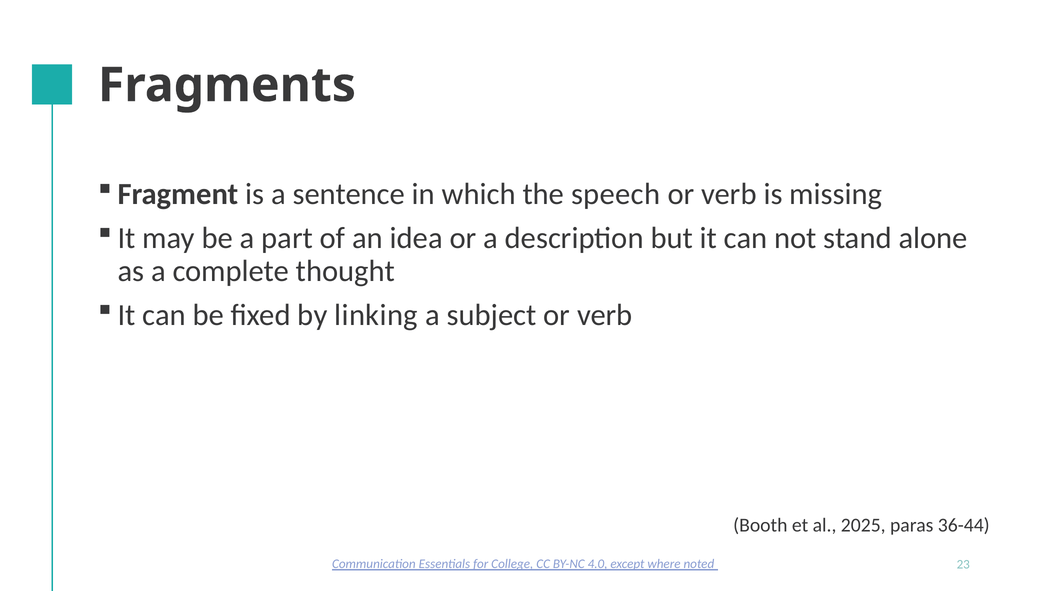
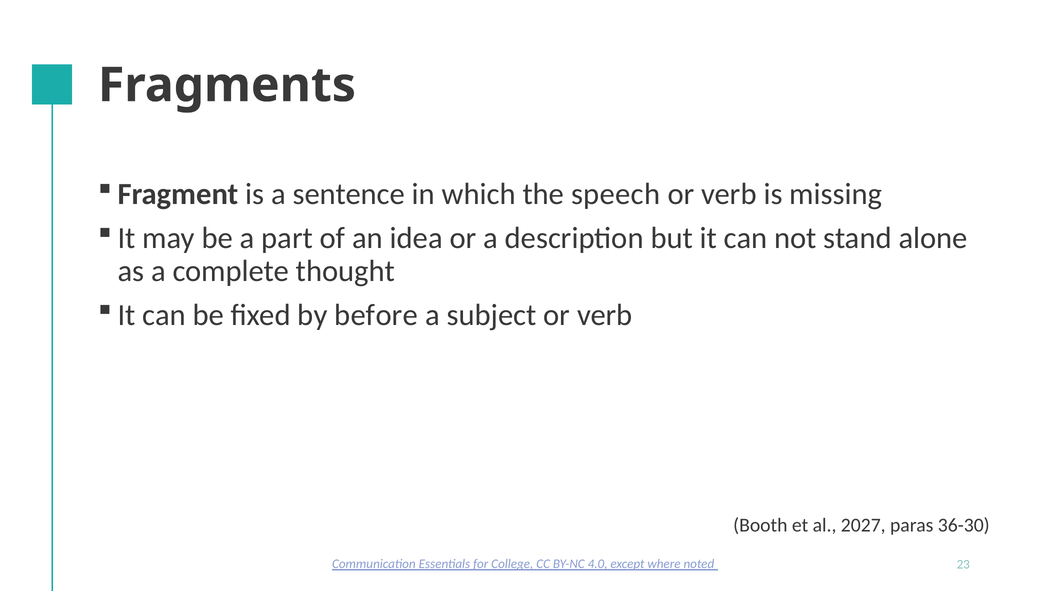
linking: linking -> before
2025: 2025 -> 2027
36-44: 36-44 -> 36-30
